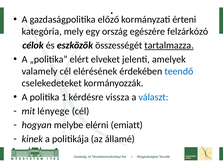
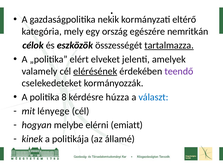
előző: előző -> nekik
érteni: érteni -> eltérő
felzárkózó: felzárkózó -> nemritkán
elérésének underline: none -> present
teendő colour: blue -> purple
1: 1 -> 8
vissza: vissza -> húzza
